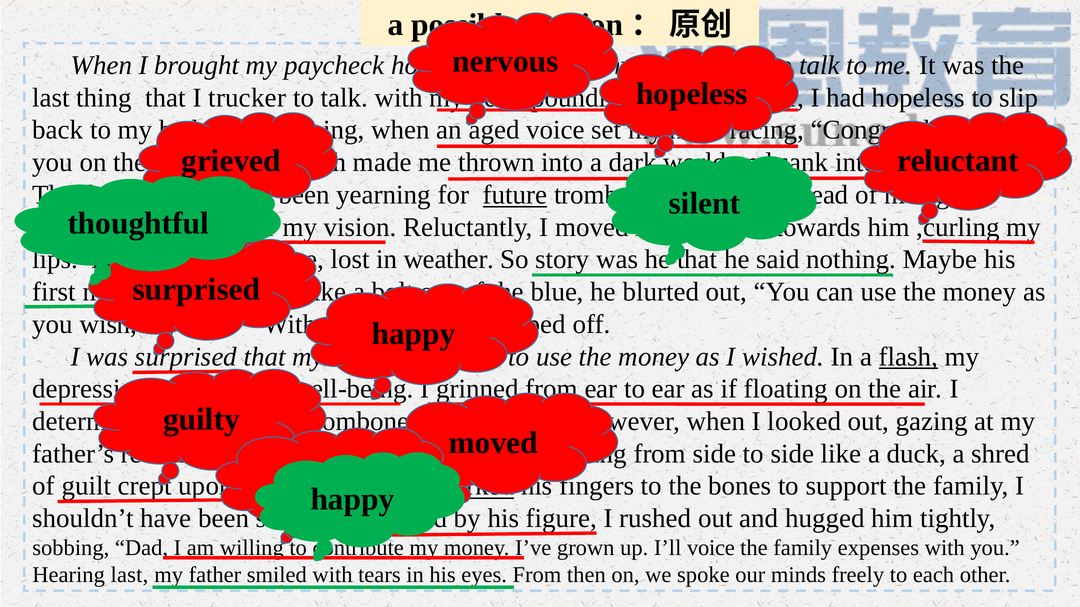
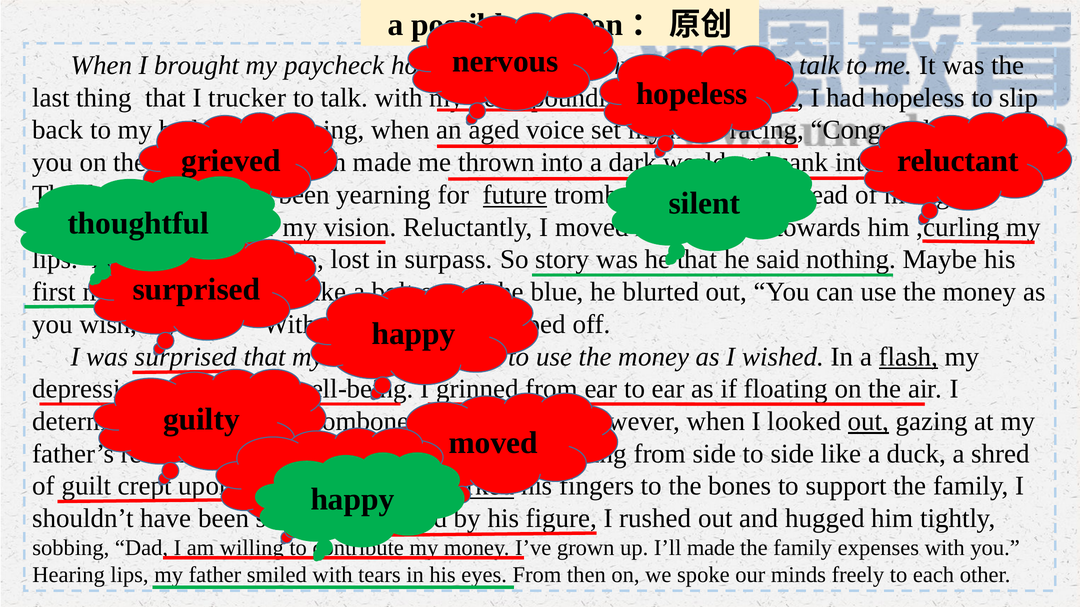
weather: weather -> surpass
out at (868, 422) underline: none -> present
I’ll voice: voice -> made
Hearing last: last -> lips
